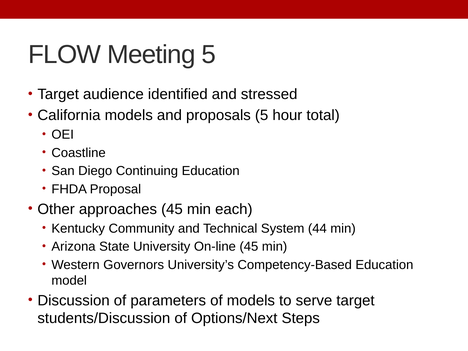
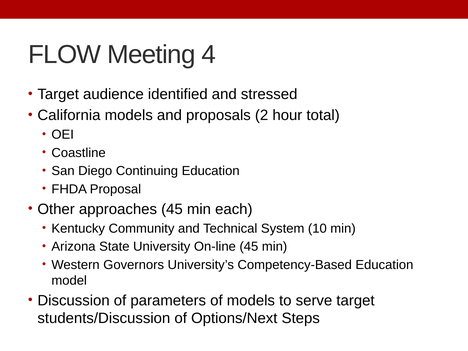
Meeting 5: 5 -> 4
proposals 5: 5 -> 2
44: 44 -> 10
